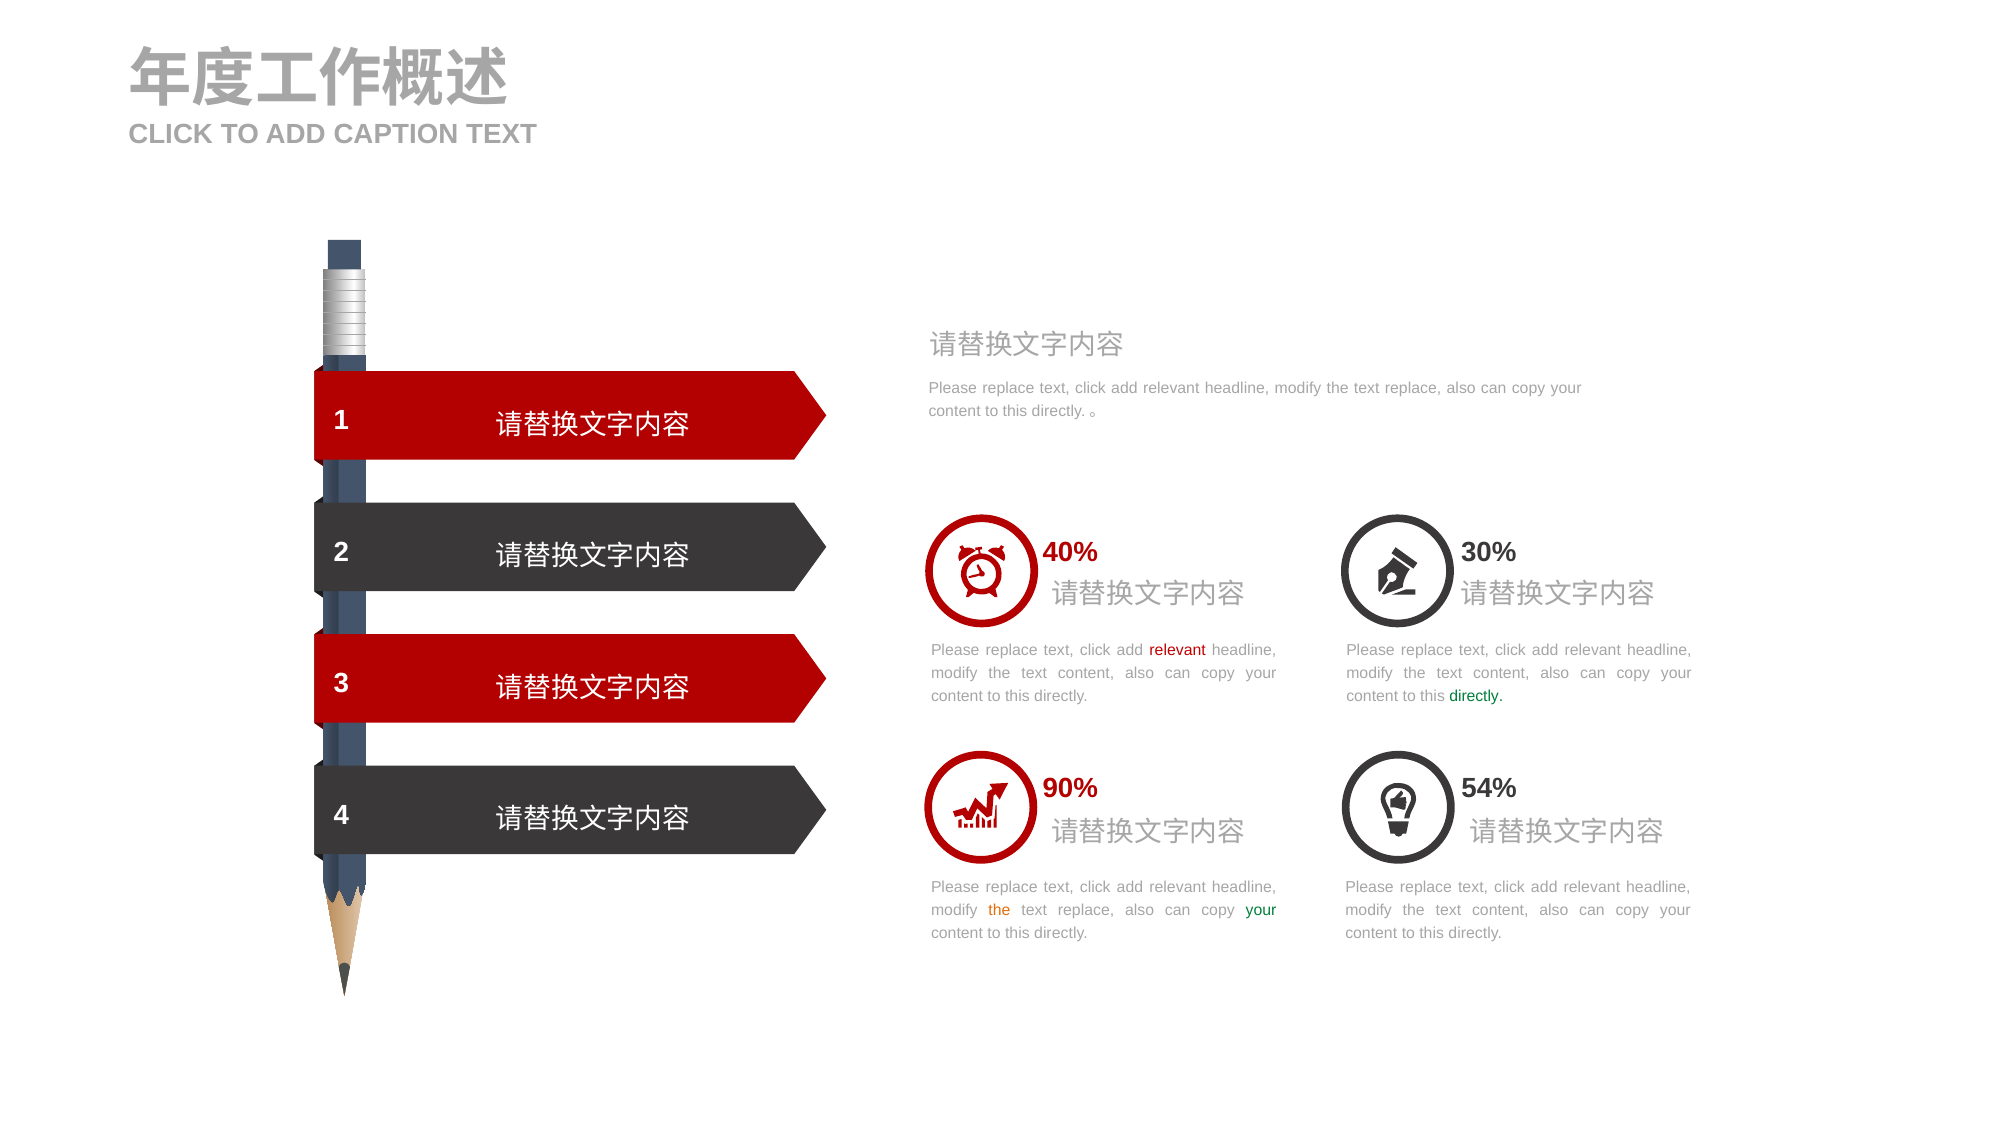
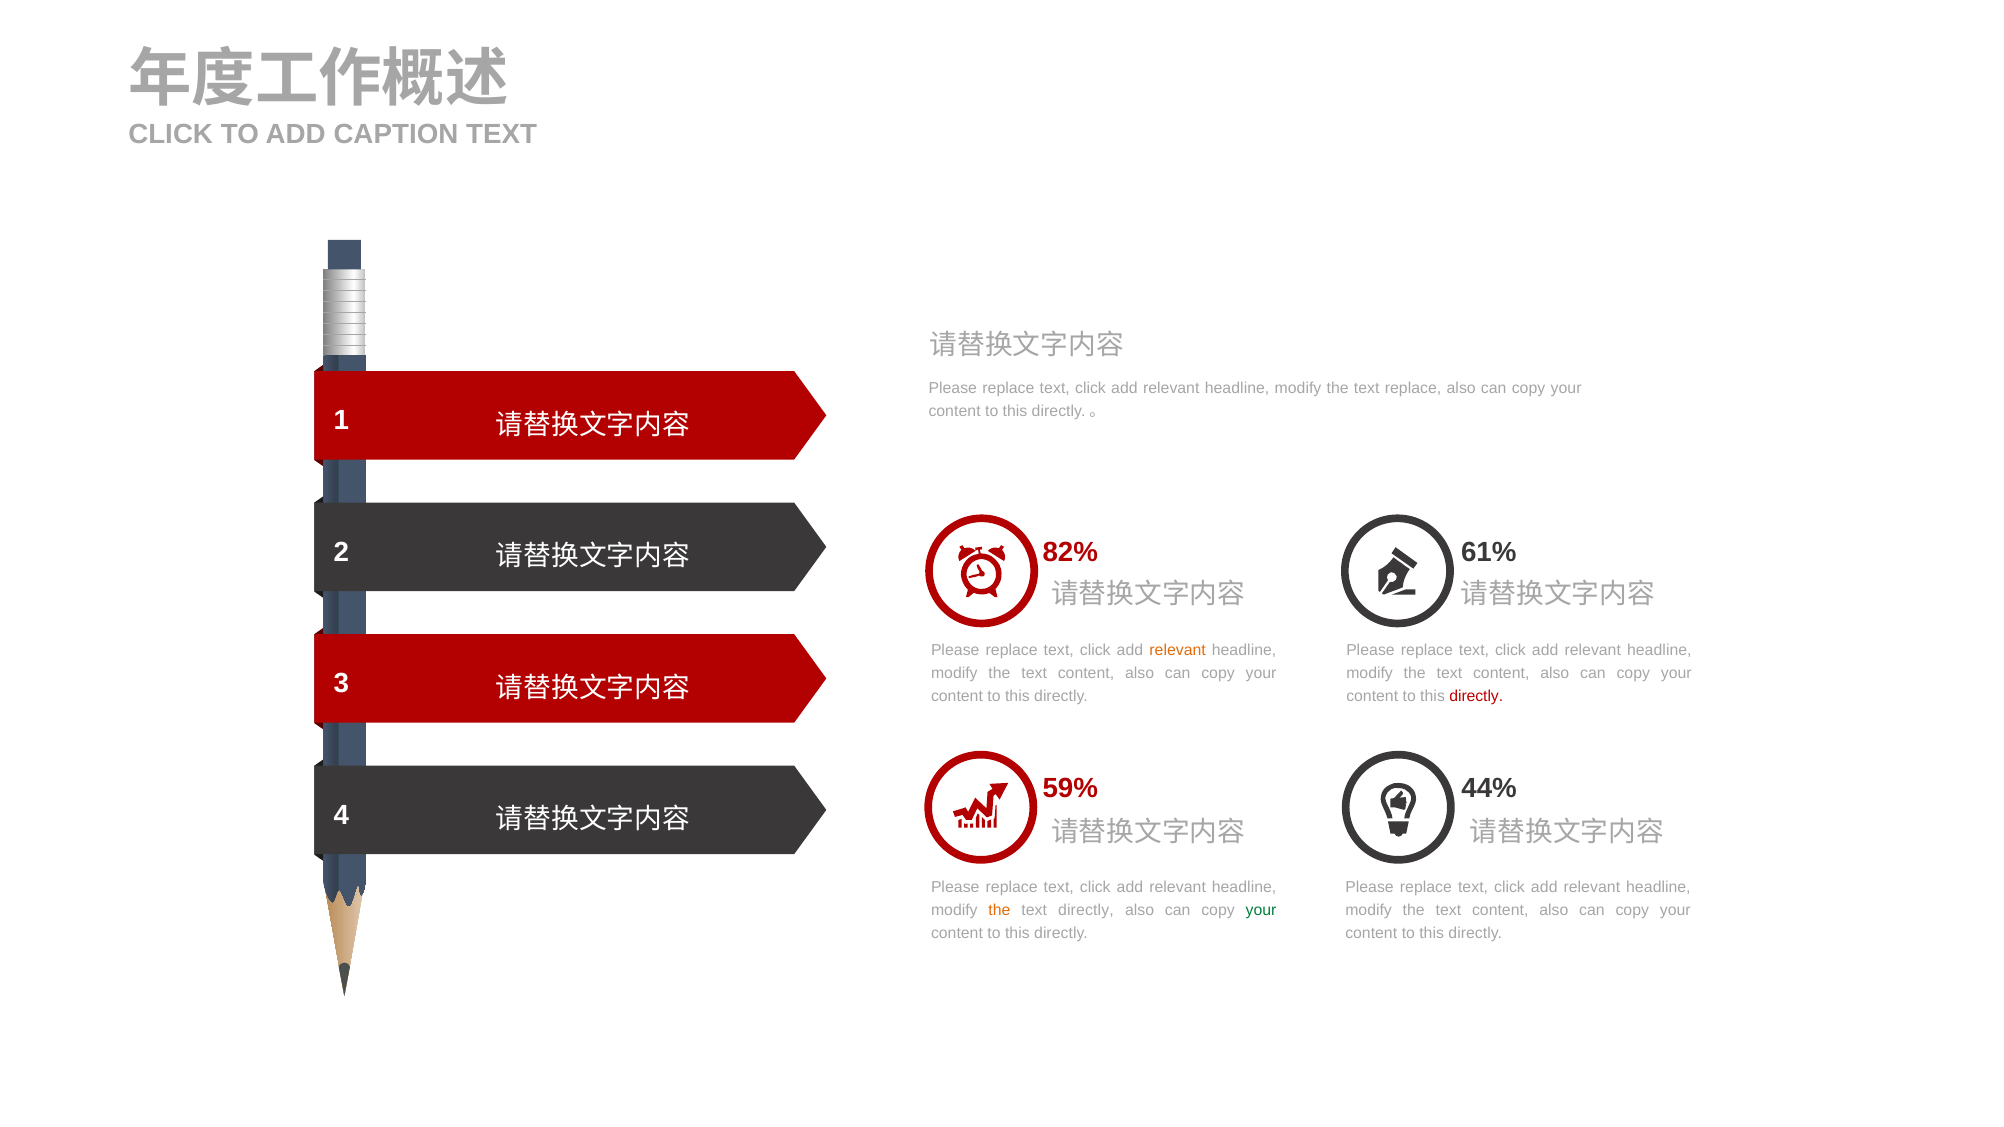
40%: 40% -> 82%
30%: 30% -> 61%
relevant at (1178, 650) colour: red -> orange
directly at (1476, 696) colour: green -> red
90%: 90% -> 59%
54%: 54% -> 44%
replace at (1086, 911): replace -> directly
